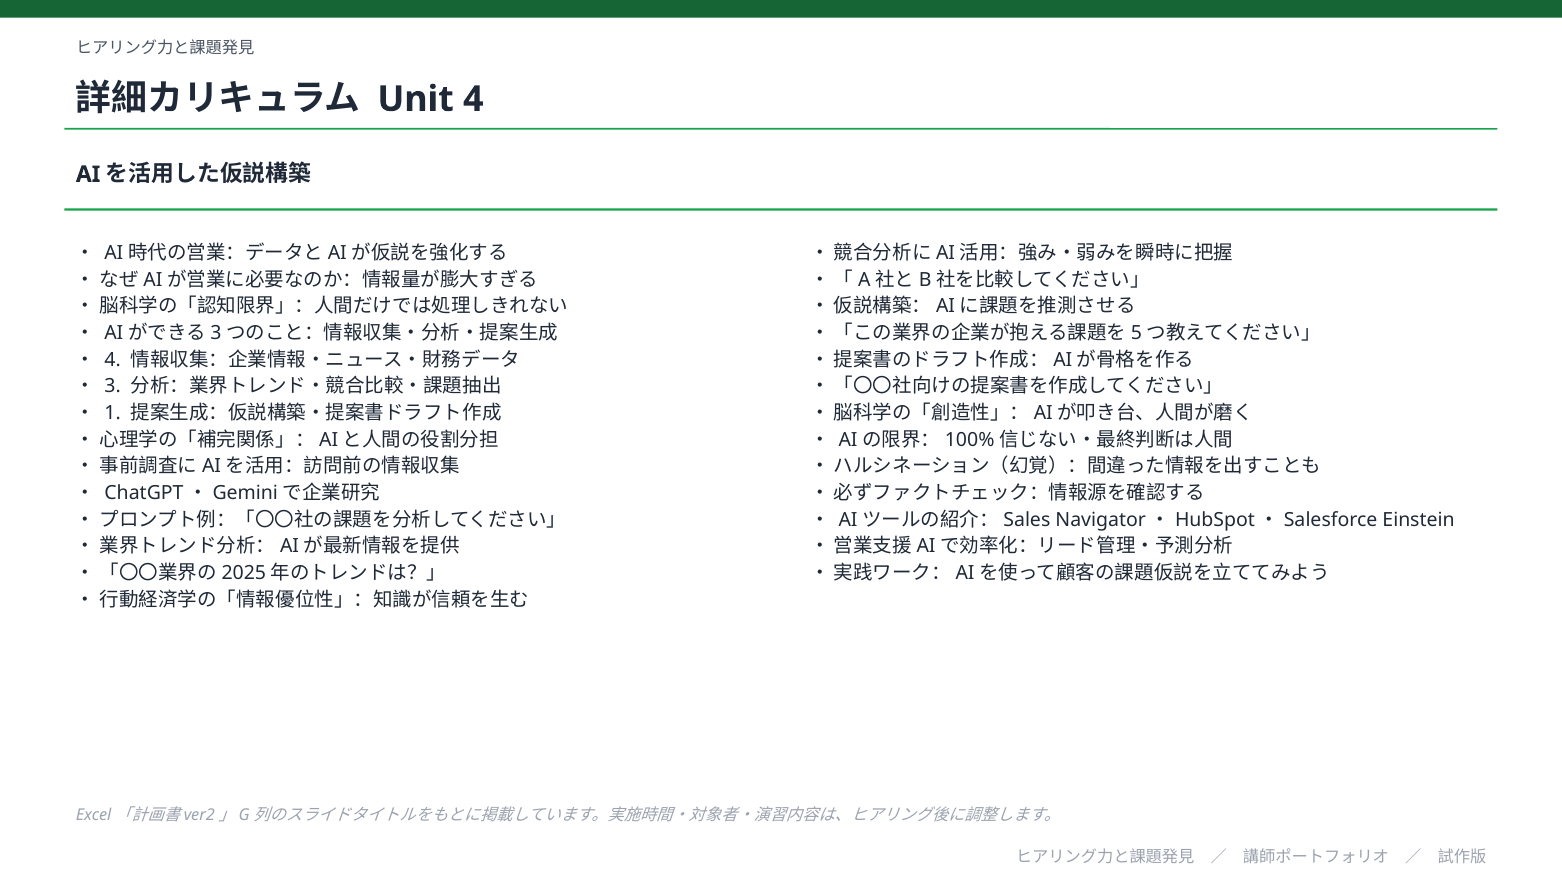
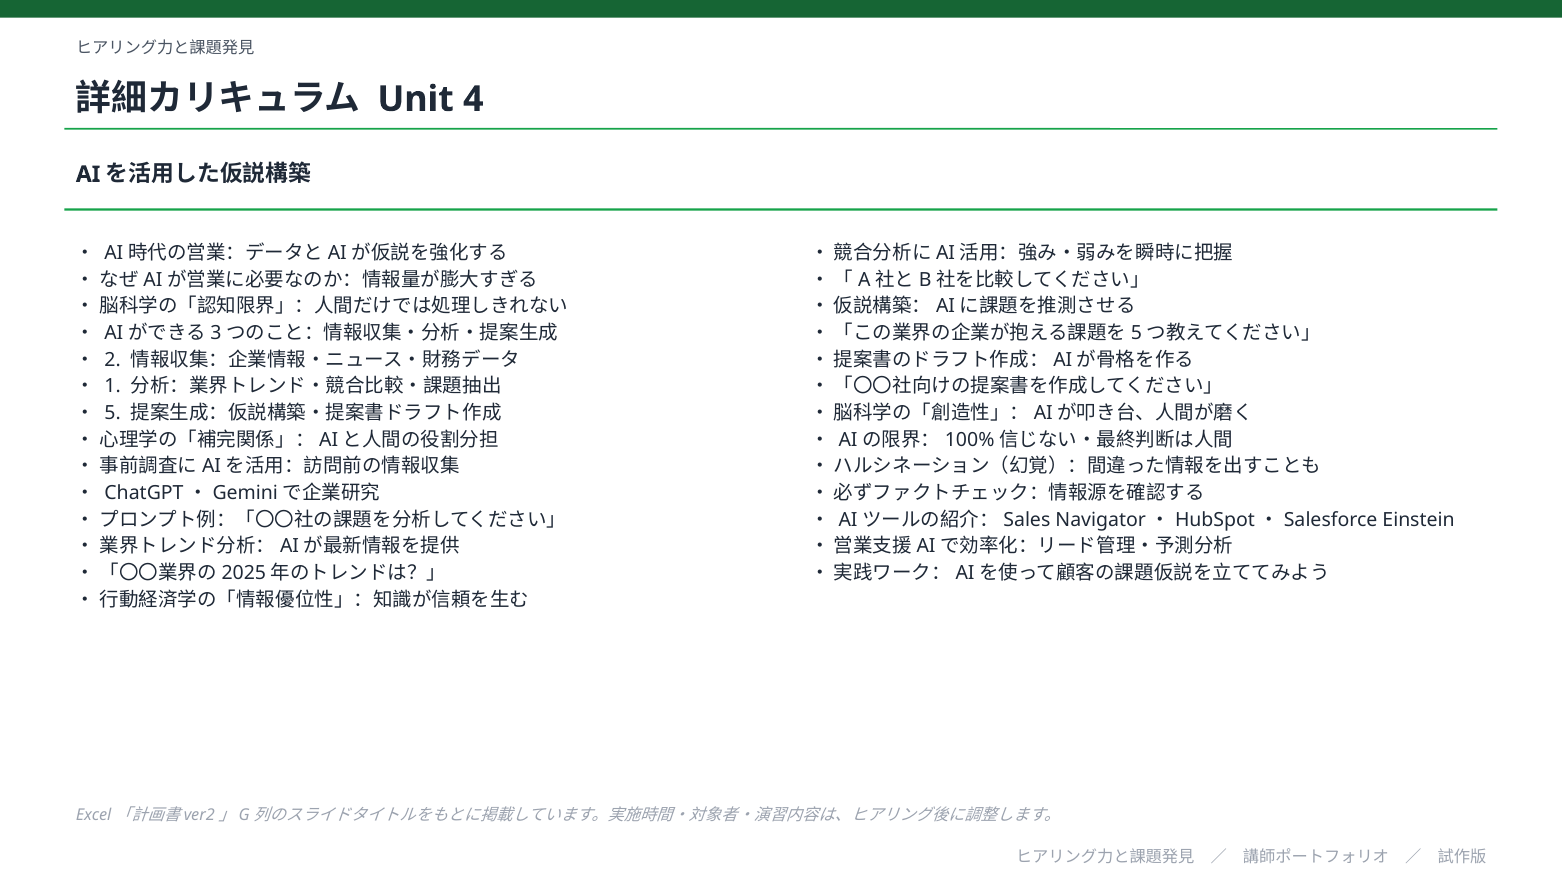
4 at (113, 360): 4 -> 2
3: 3 -> 1
1: 1 -> 5
